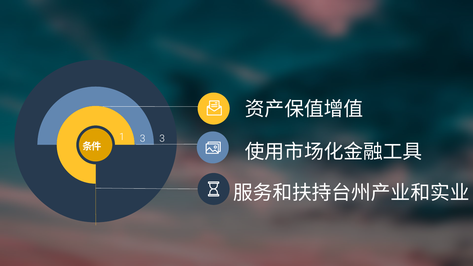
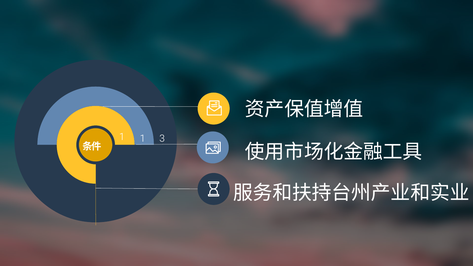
1 3: 3 -> 1
